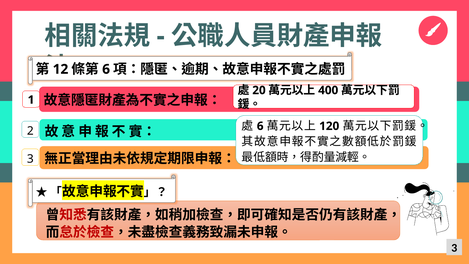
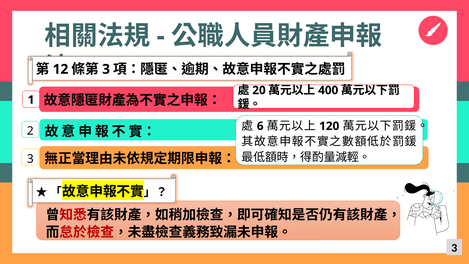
6 at (106, 69): 6 -> 3
